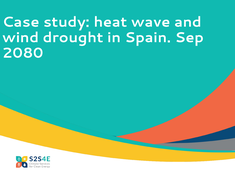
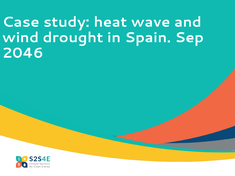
2080: 2080 -> 2046
